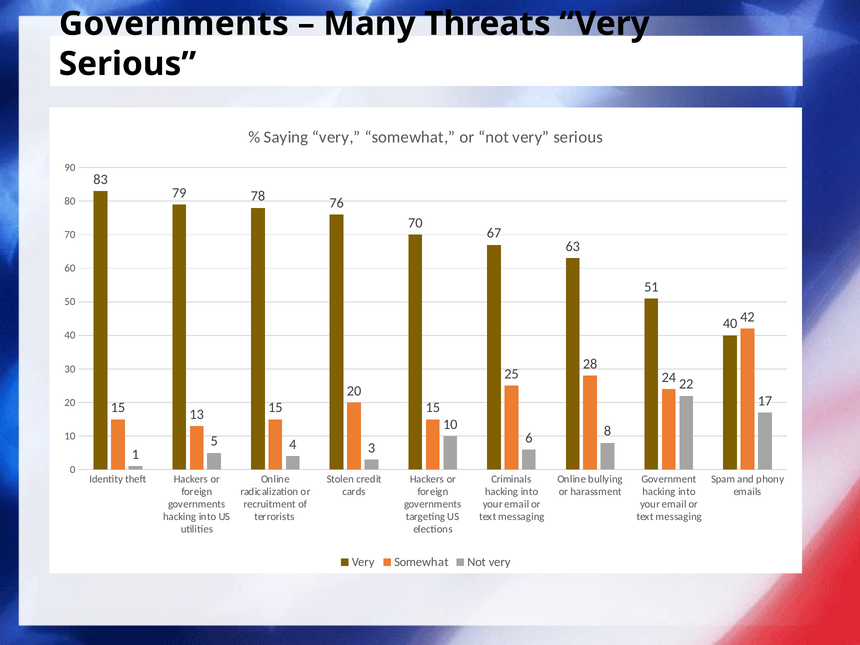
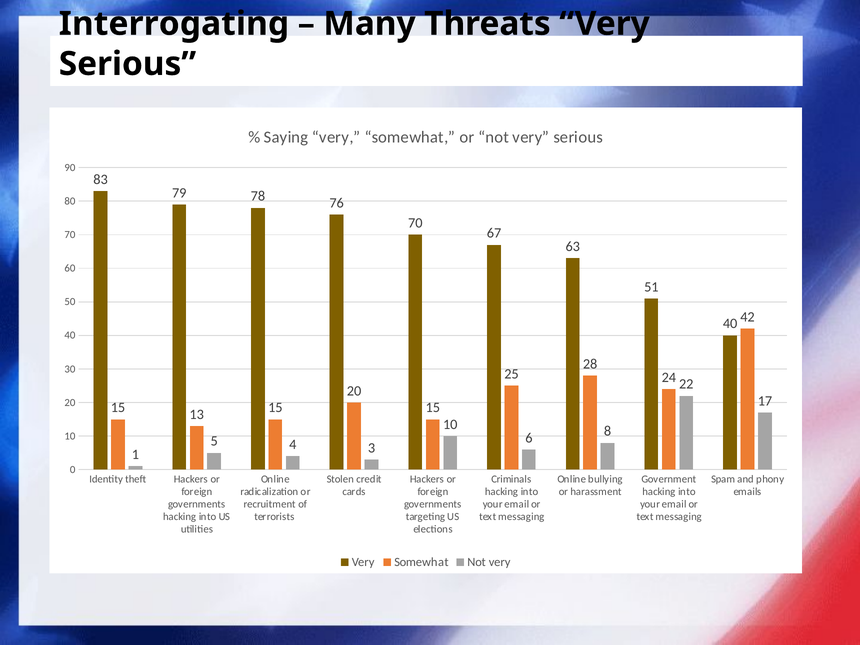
Governments at (174, 24): Governments -> Interrogating
